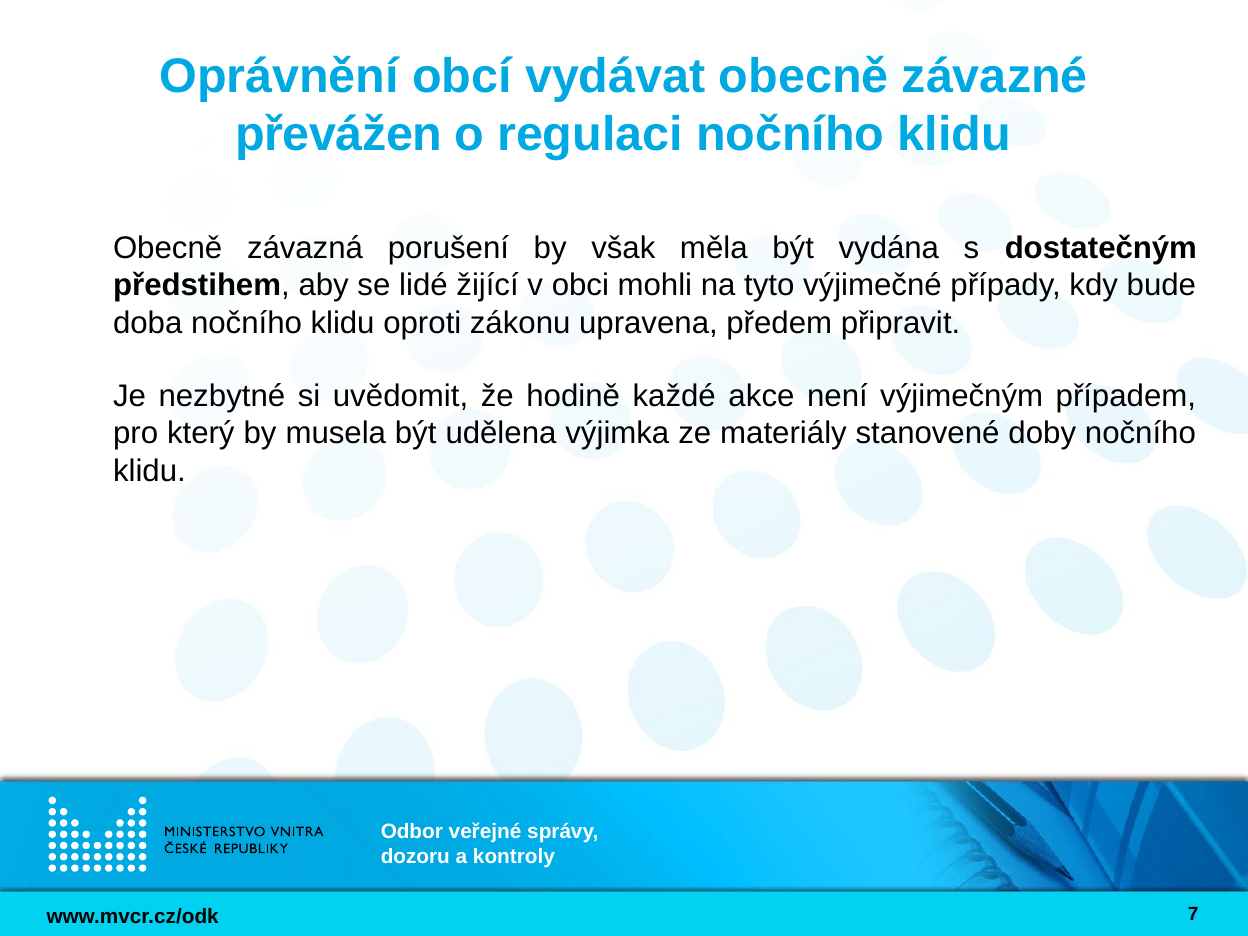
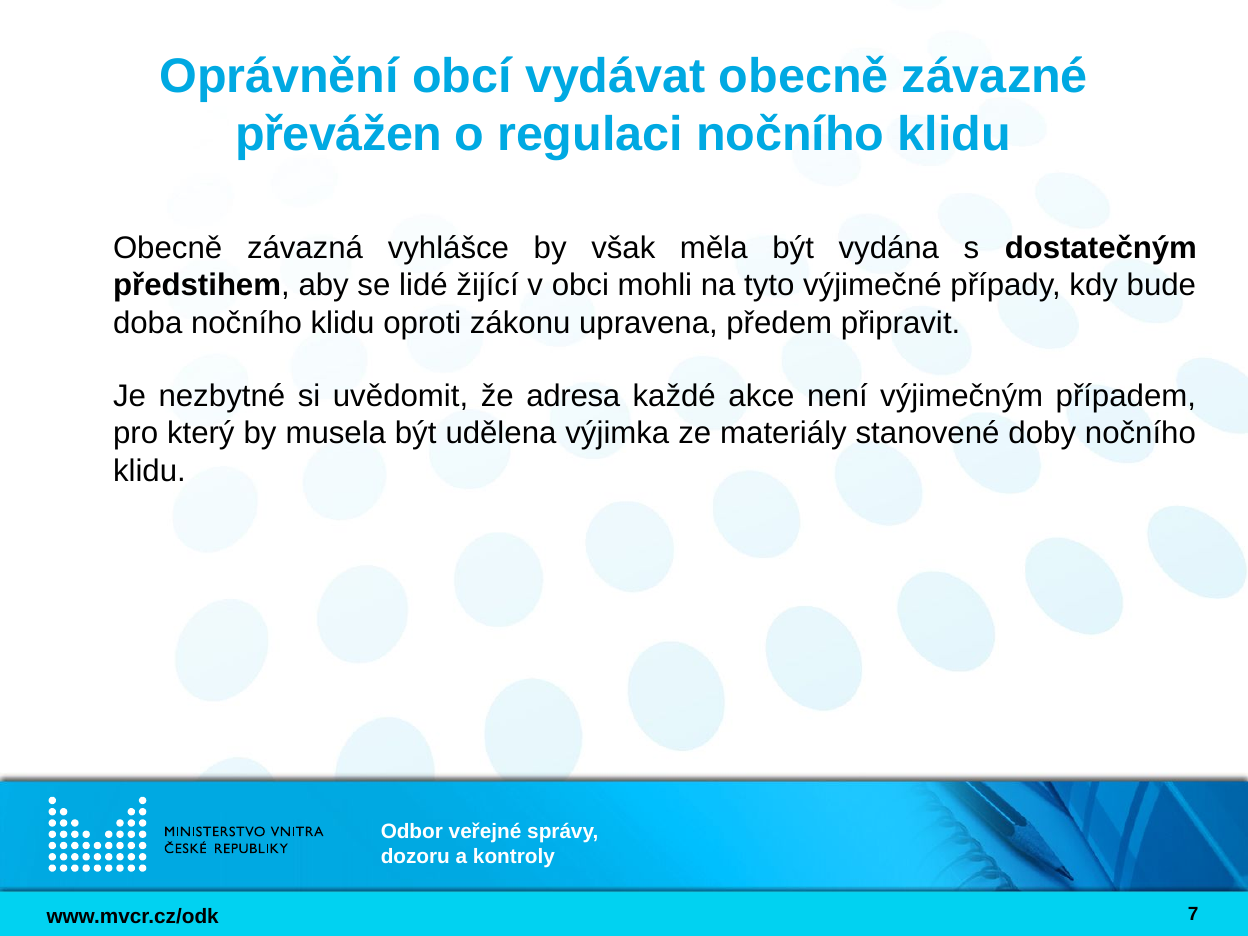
porušení: porušení -> vyhlášce
hodině: hodině -> adresa
